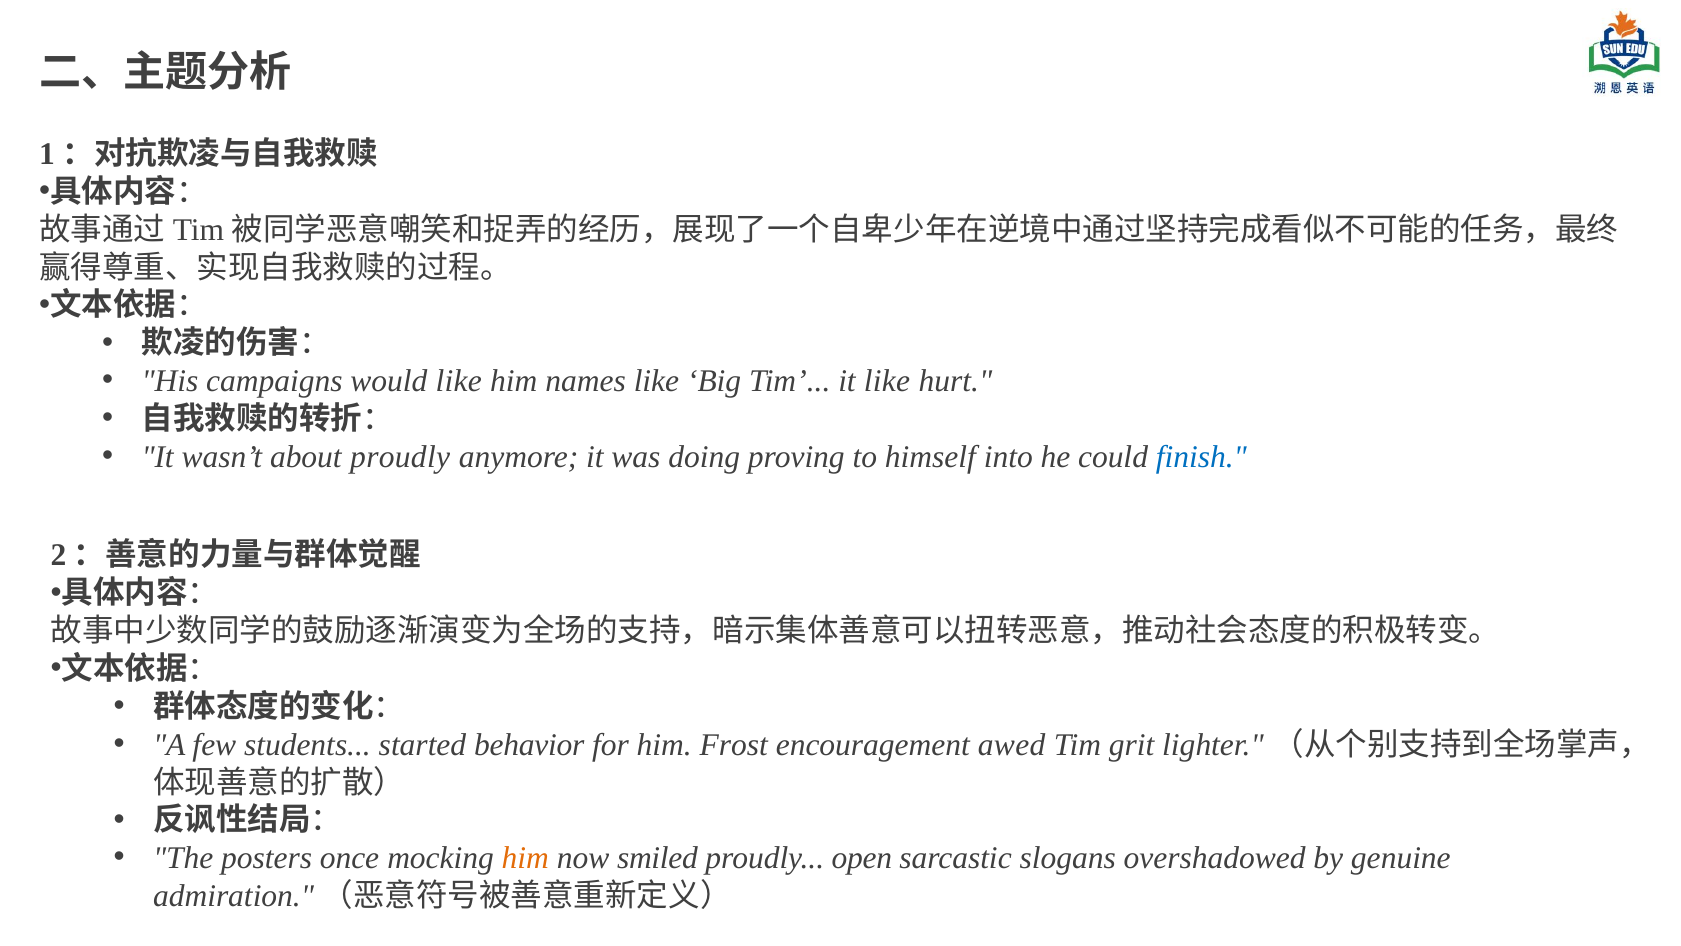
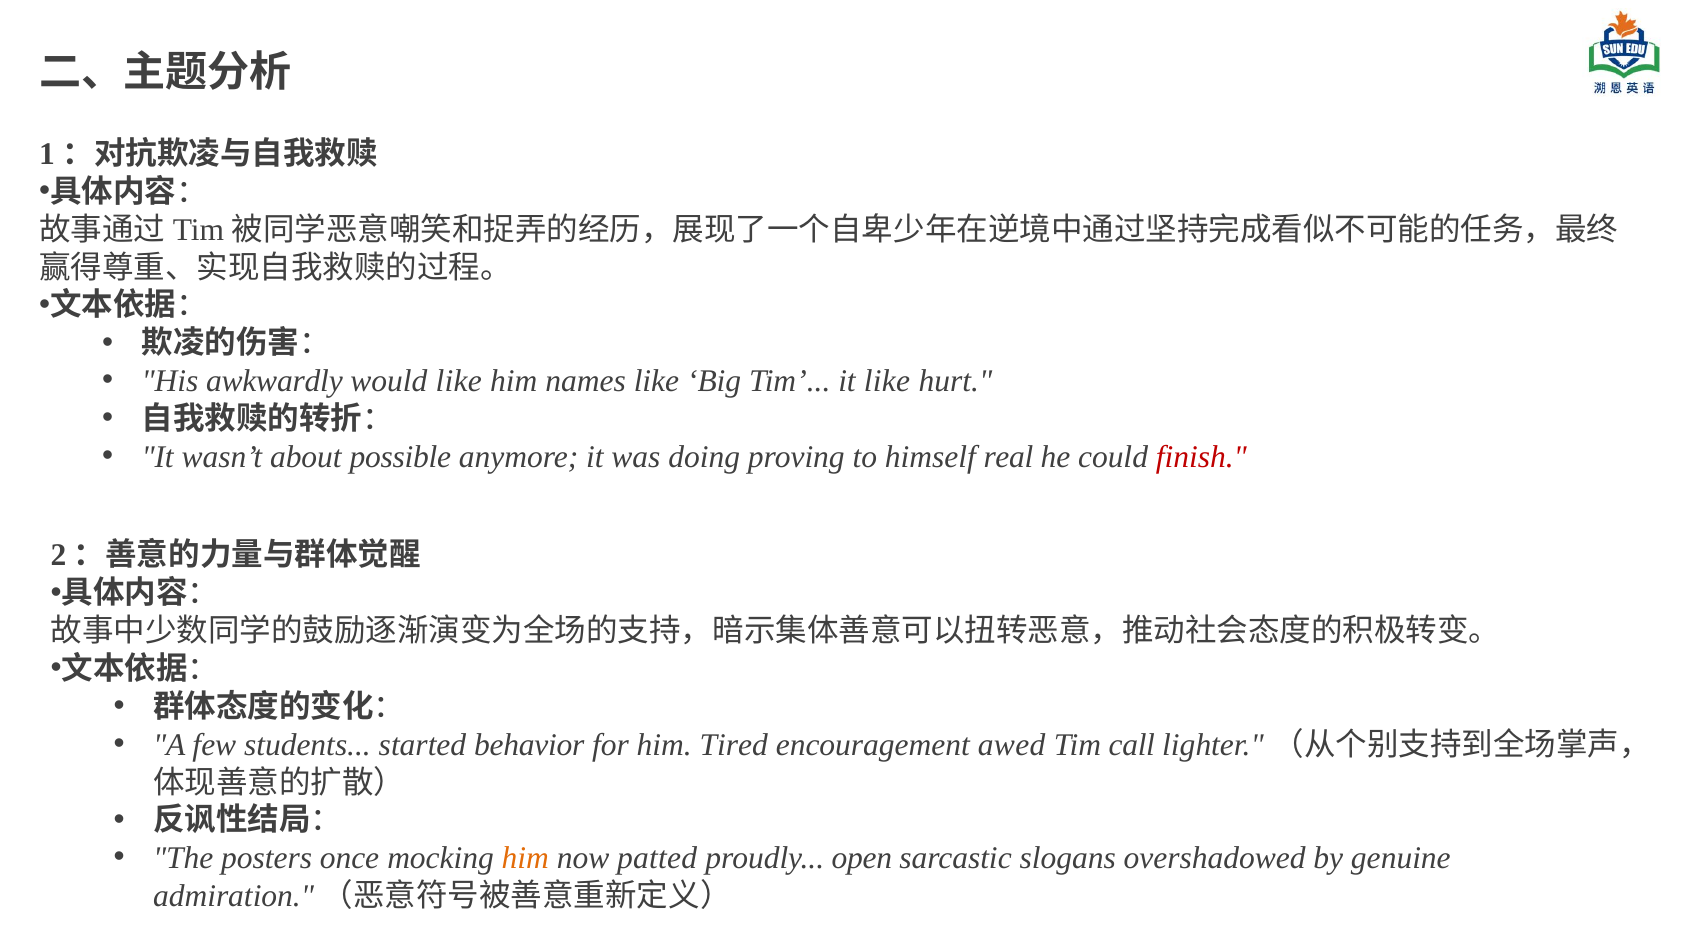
campaigns: campaigns -> awkwardly
about proudly: proudly -> possible
into: into -> real
finish colour: blue -> red
Frost: Frost -> Tired
grit: grit -> call
smiled: smiled -> patted
